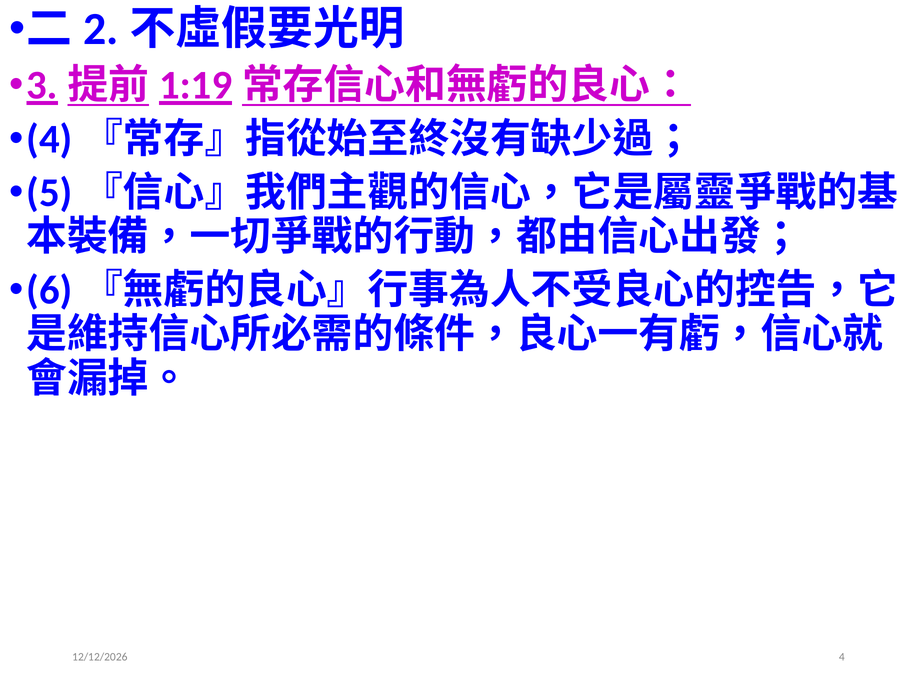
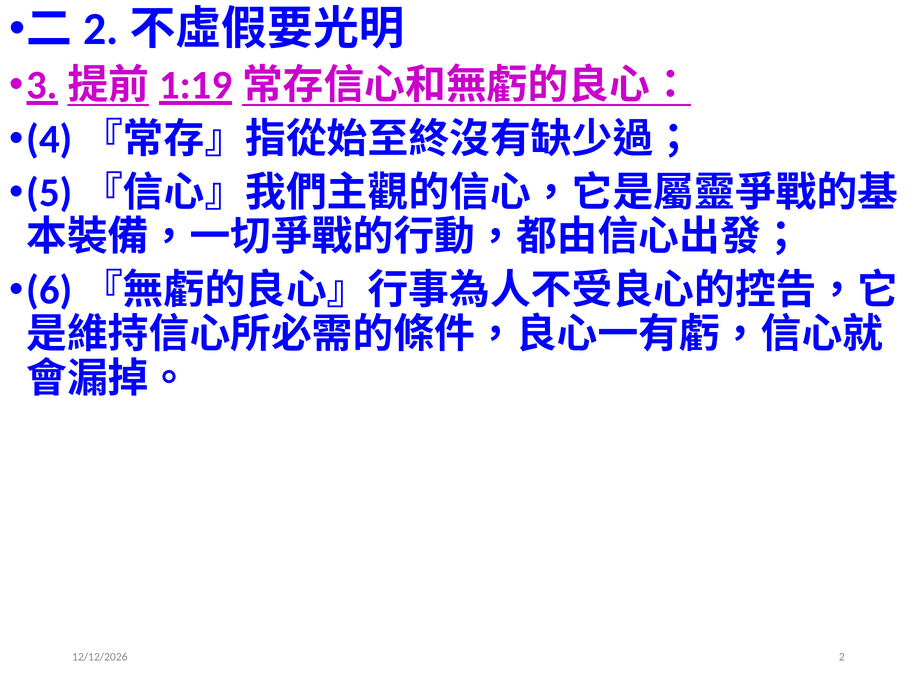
4: 4 -> 2
